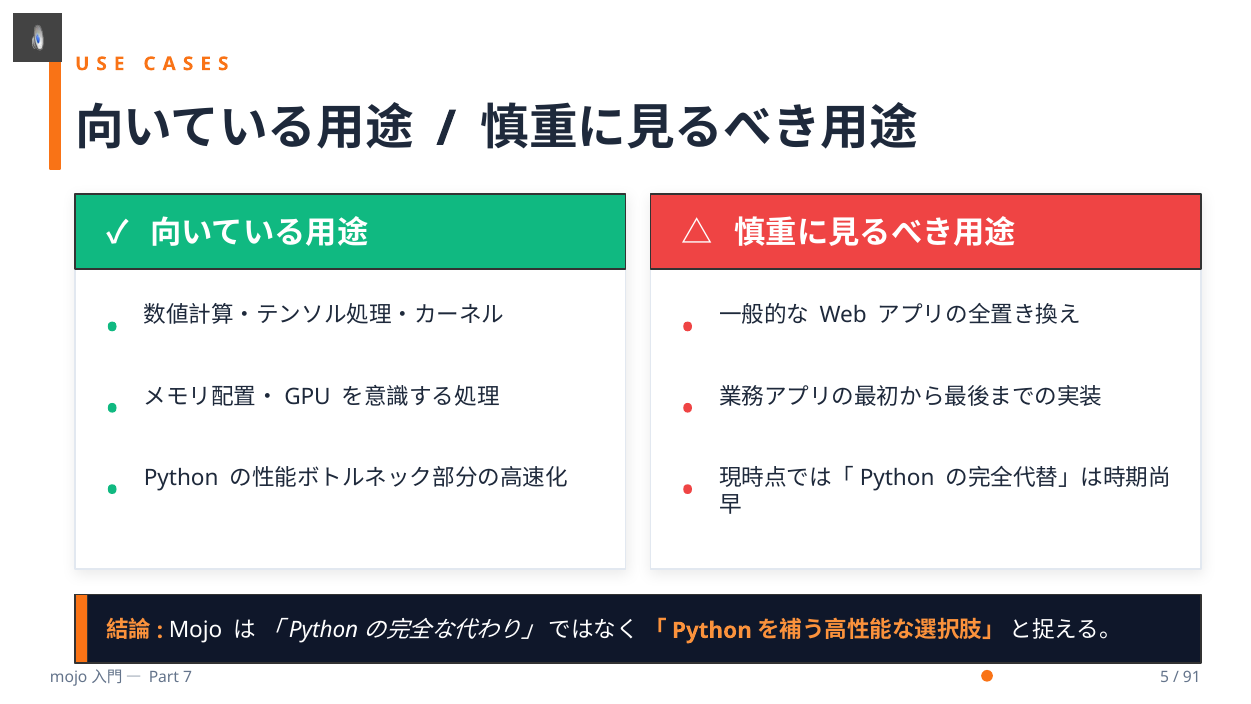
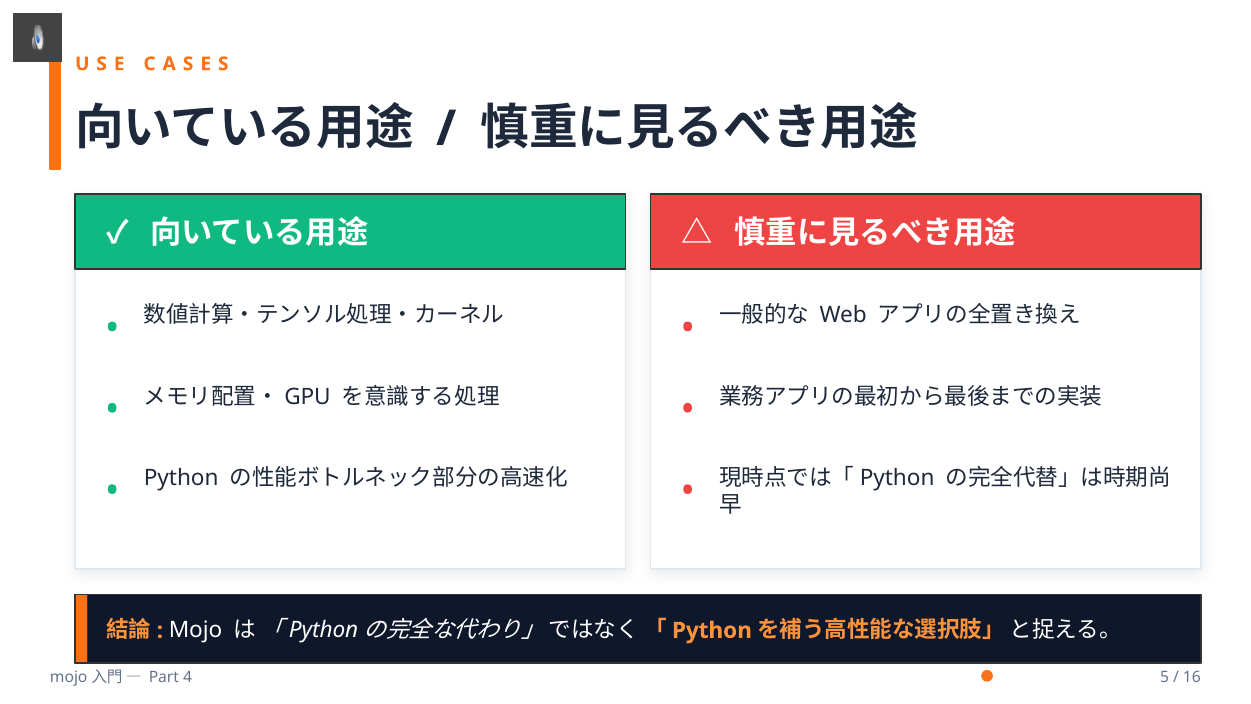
7: 7 -> 4
91: 91 -> 16
